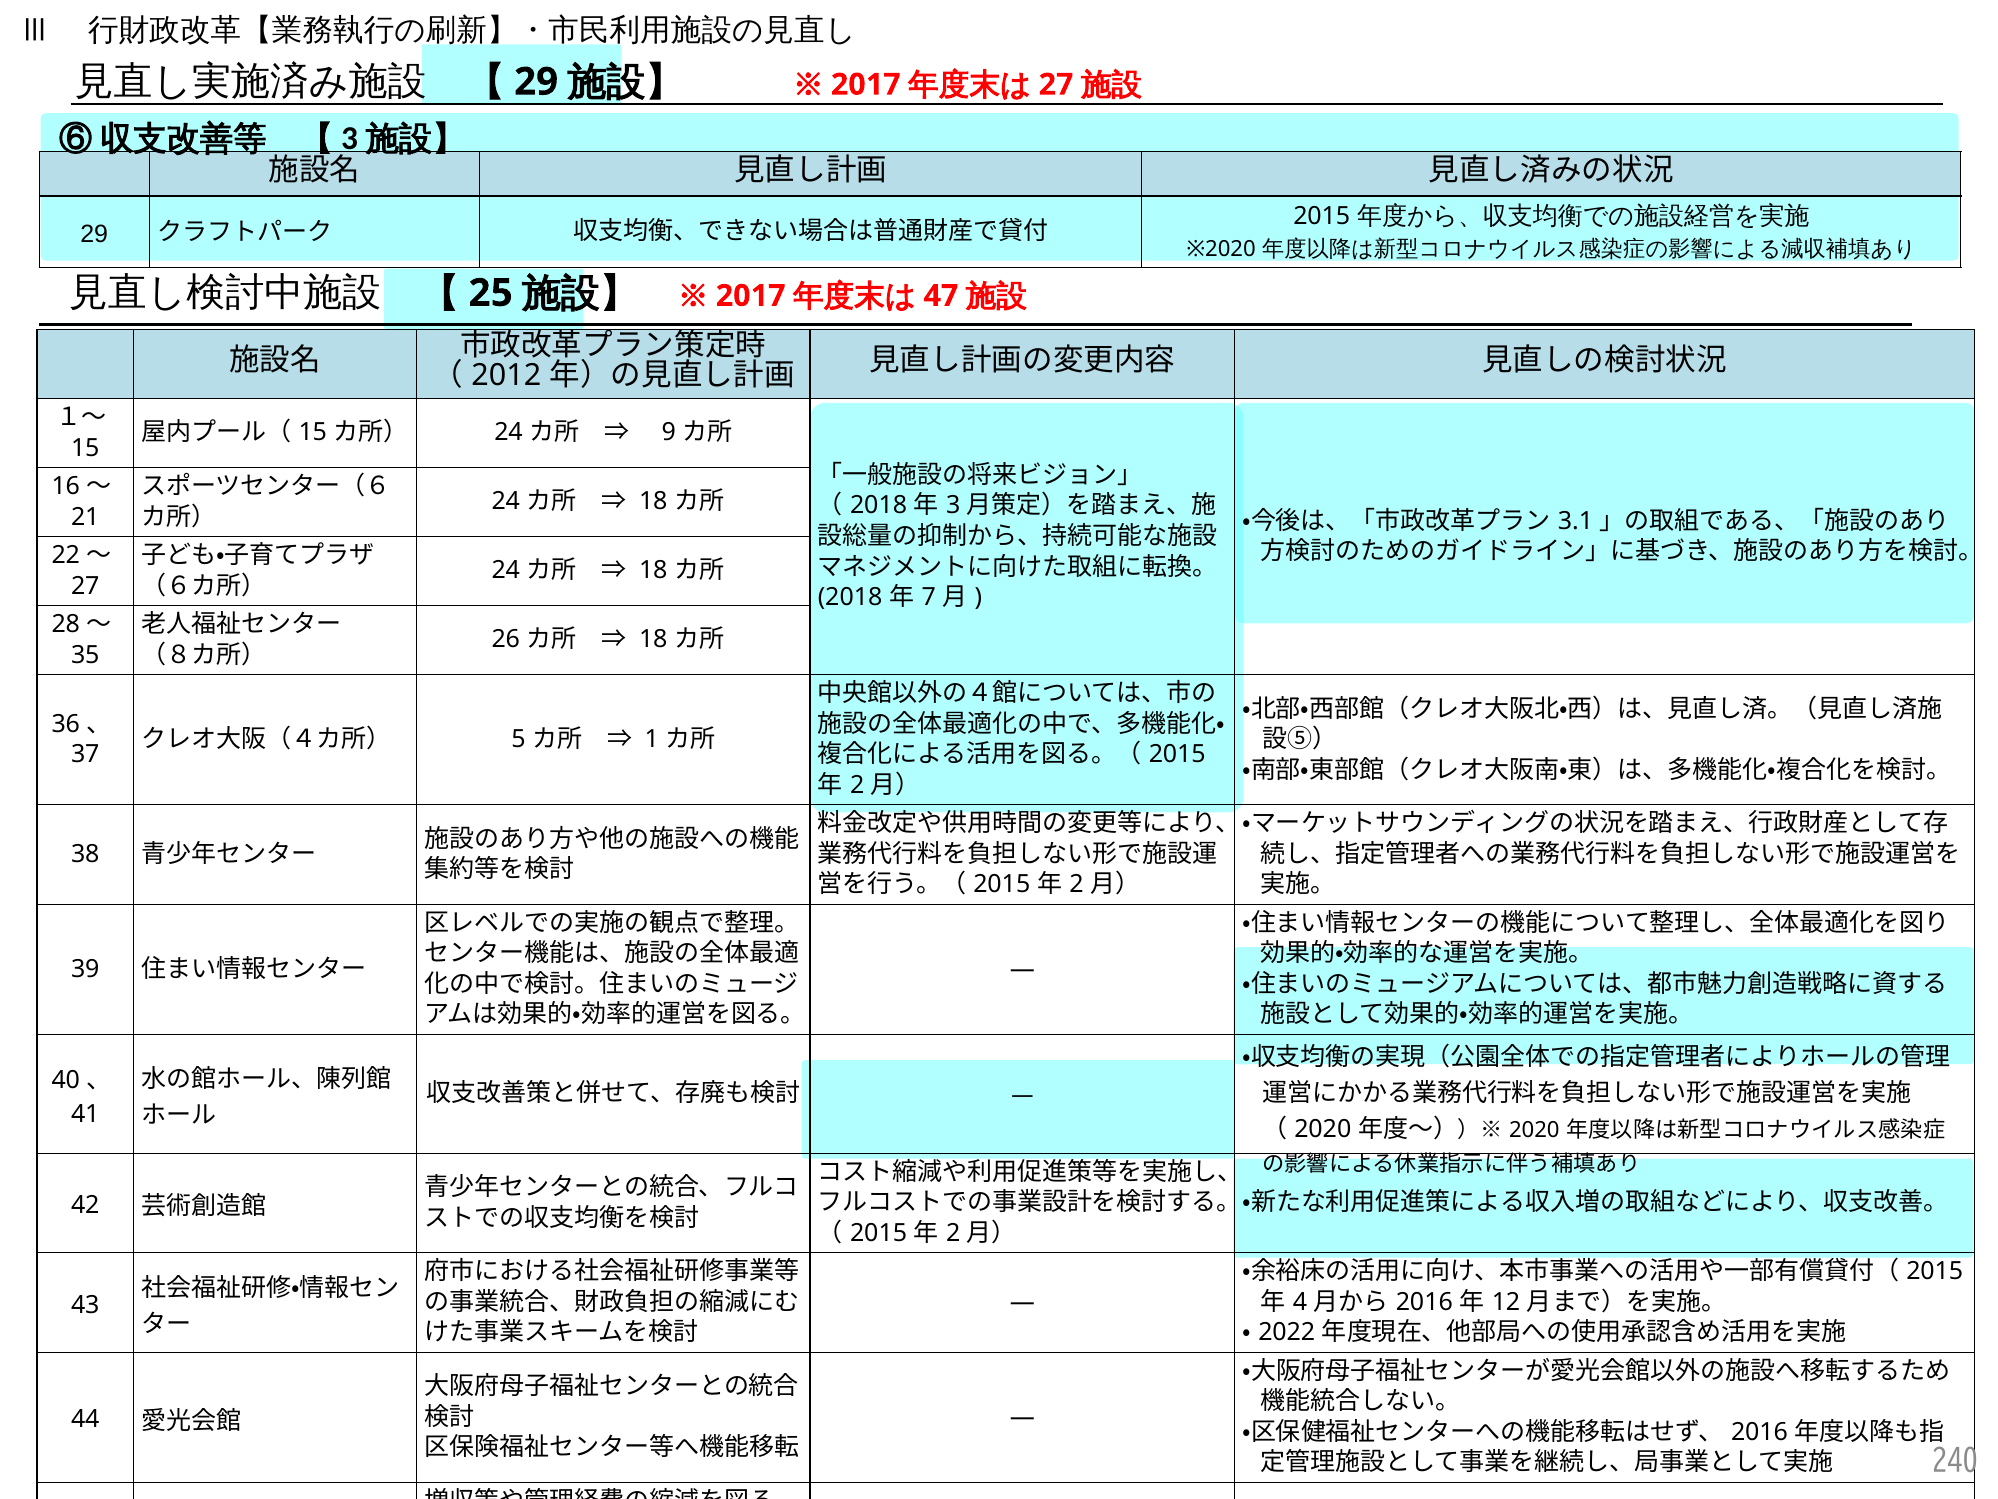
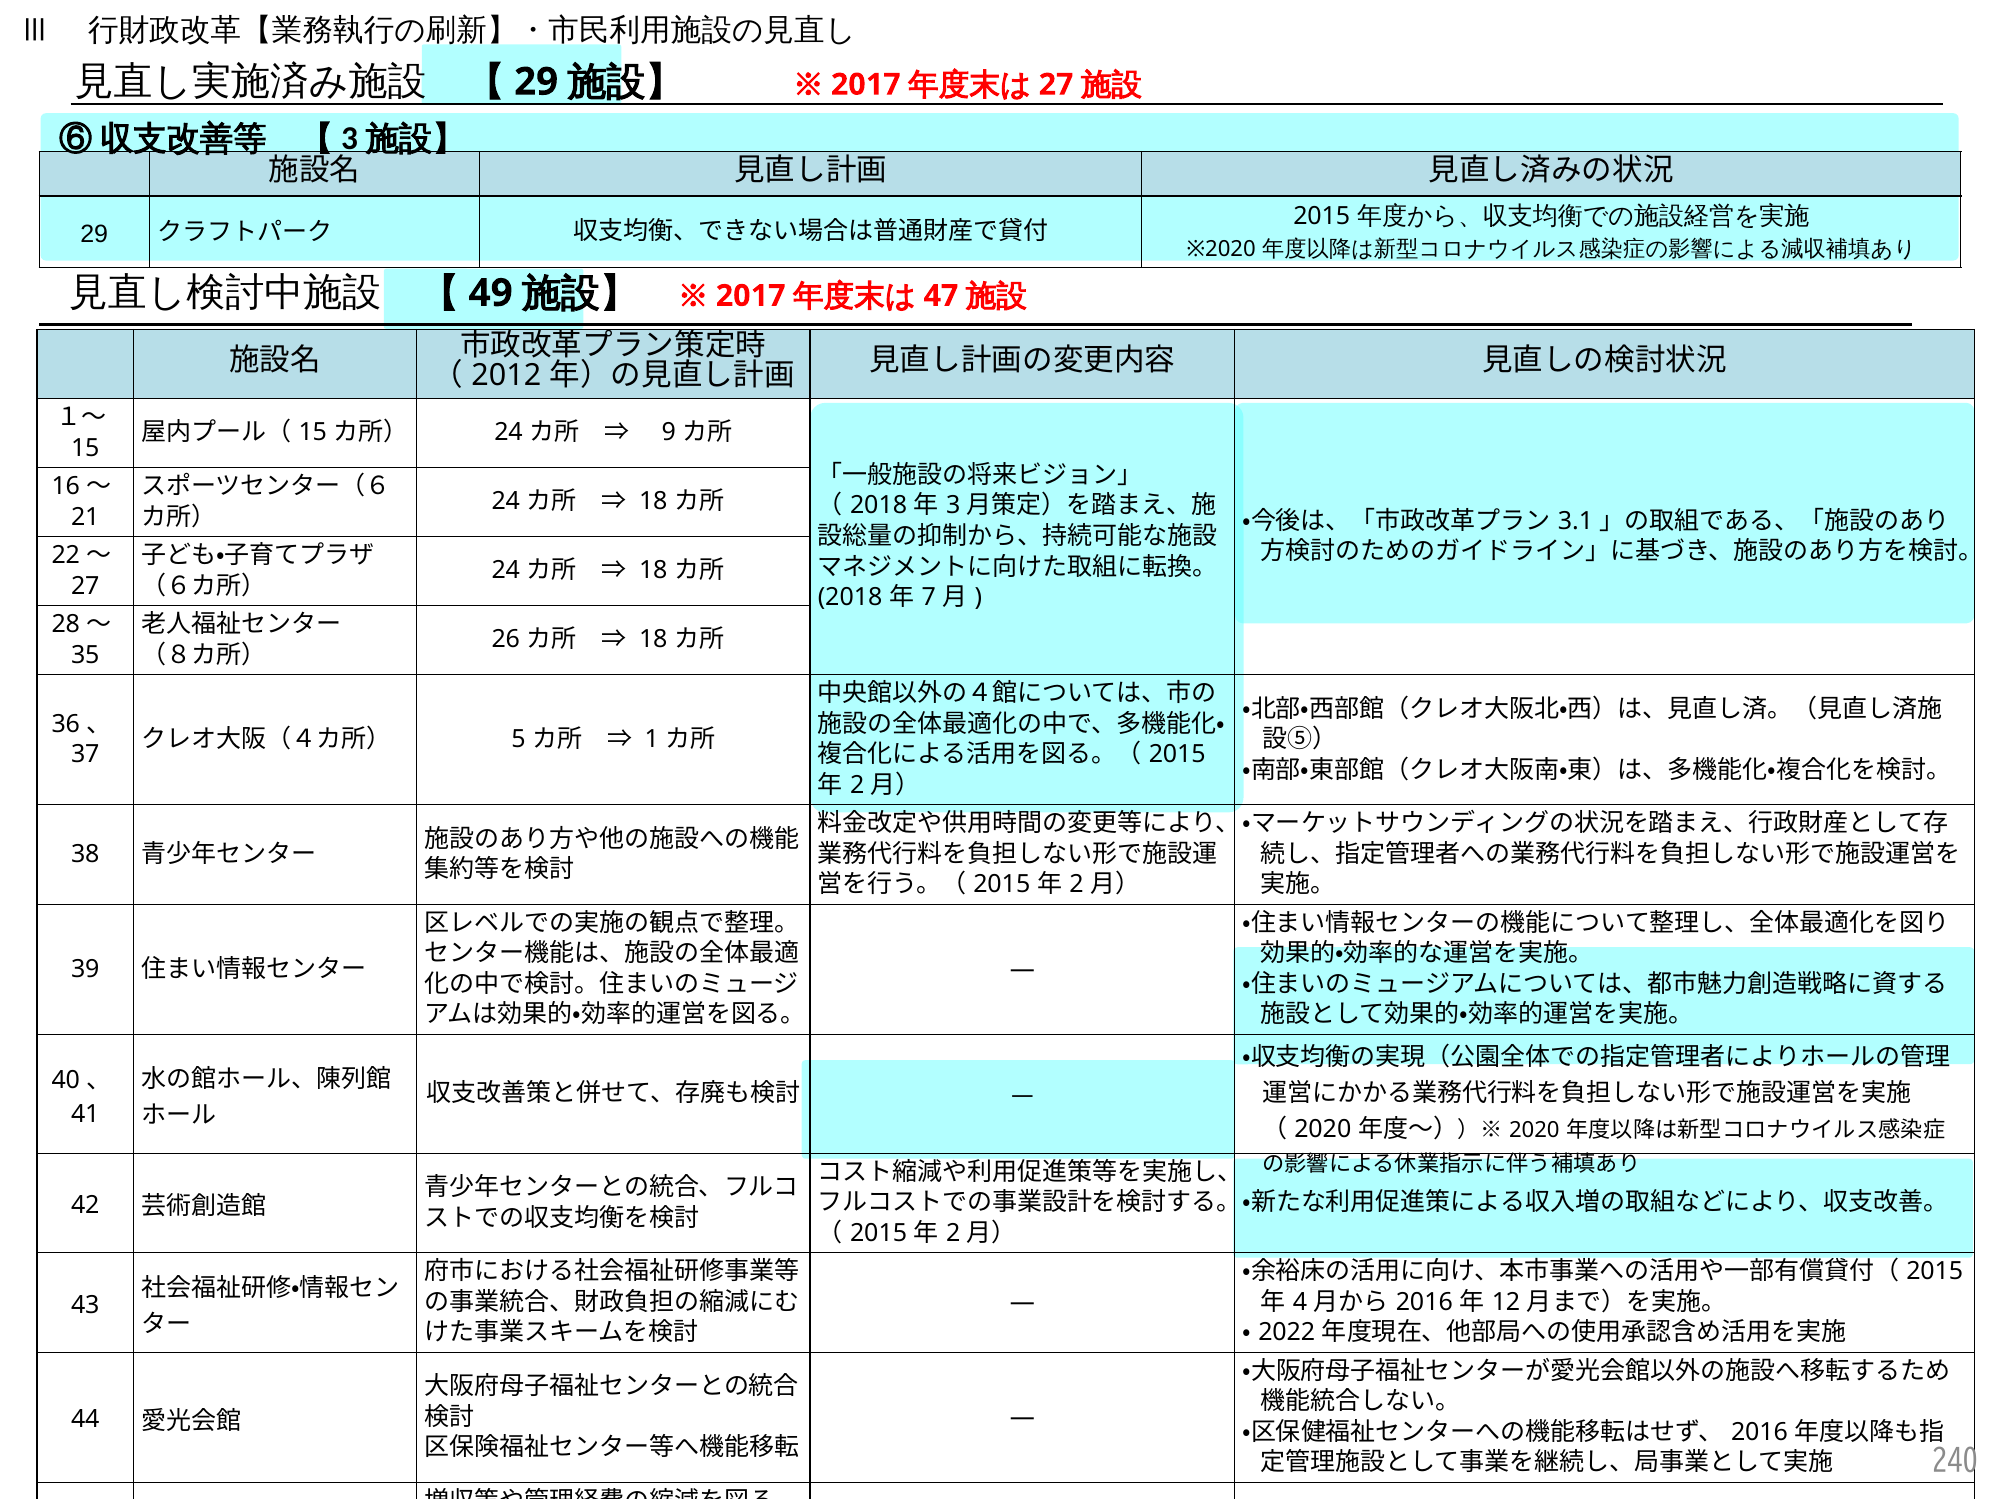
25: 25 -> 49
